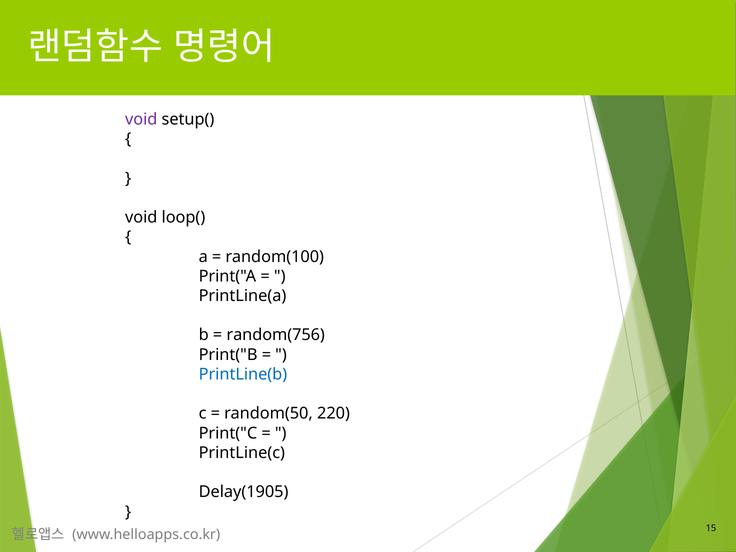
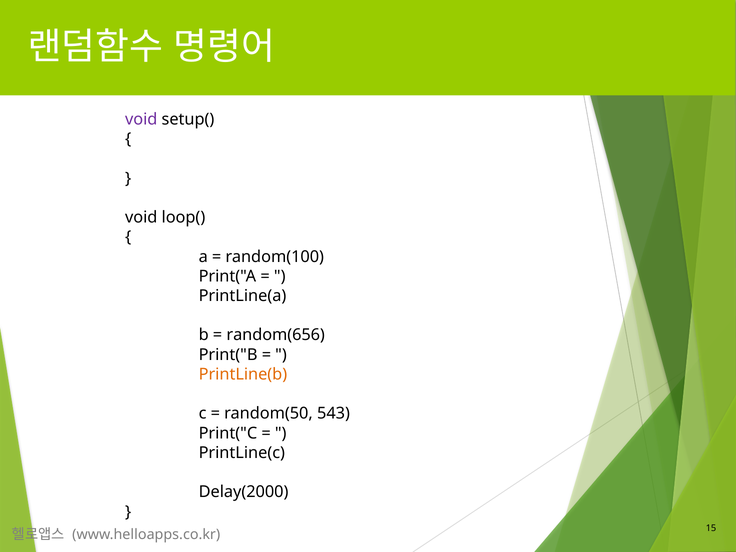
random(756: random(756 -> random(656
PrintLine(b colour: blue -> orange
220: 220 -> 543
Delay(1905: Delay(1905 -> Delay(2000
